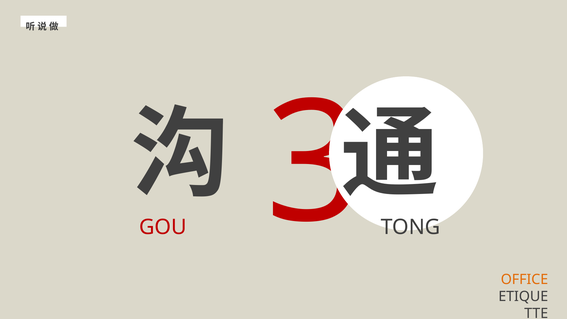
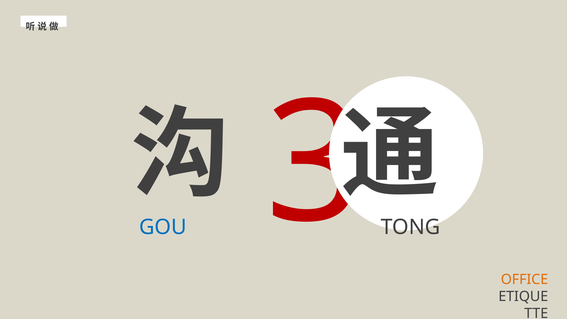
GOU colour: red -> blue
